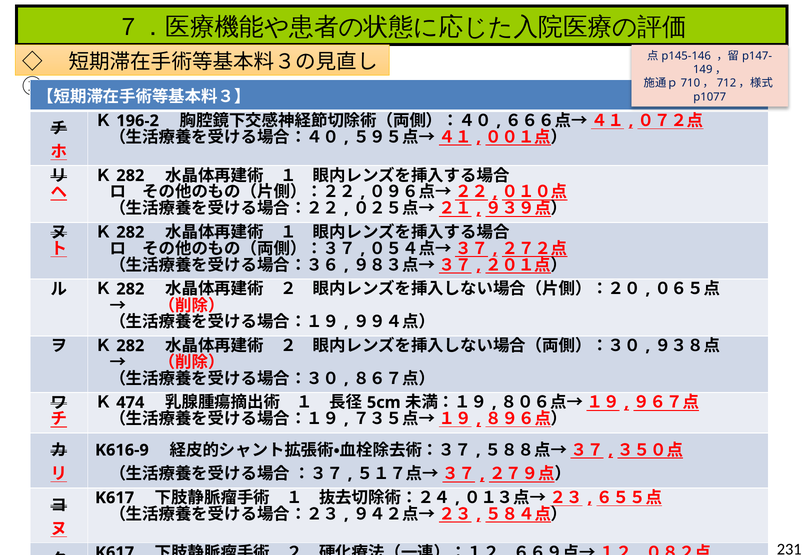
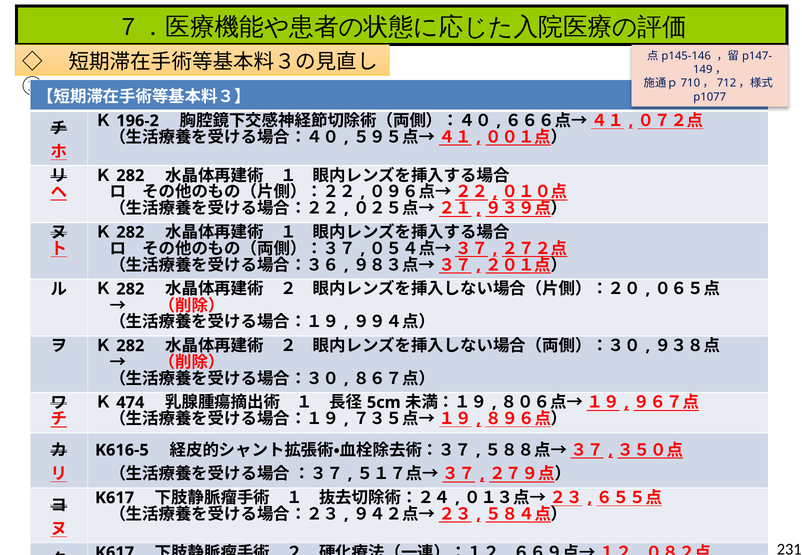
K616-9: K616-9 -> K616-5
